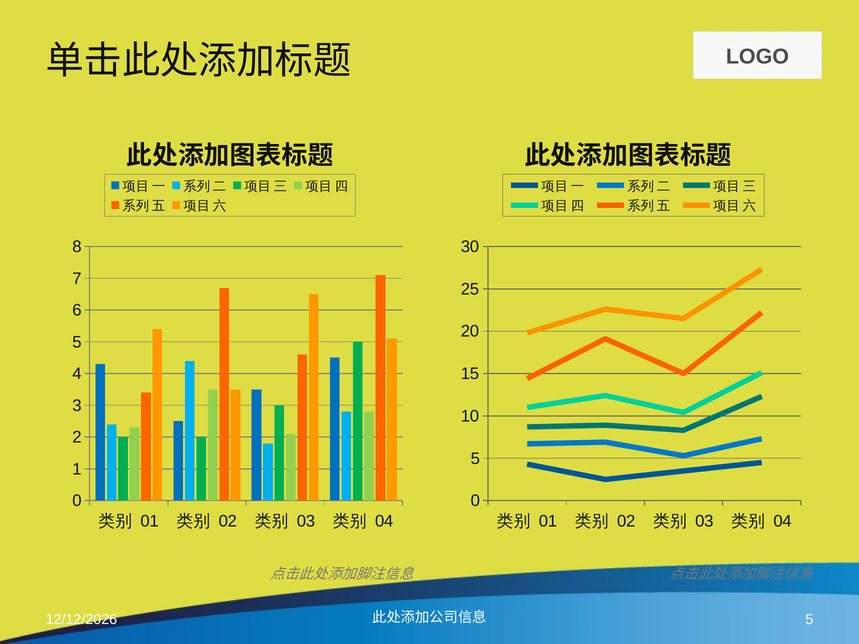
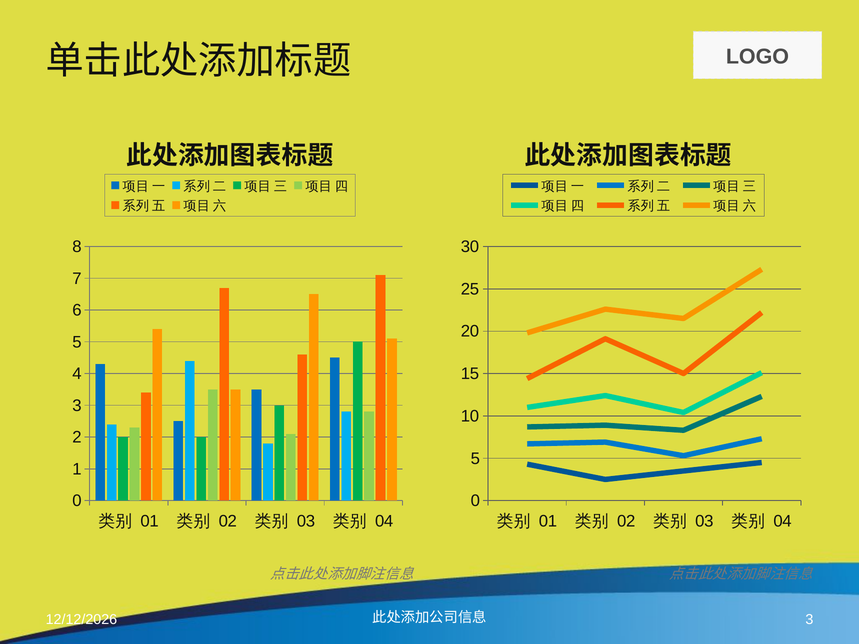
5 at (809, 620): 5 -> 3
